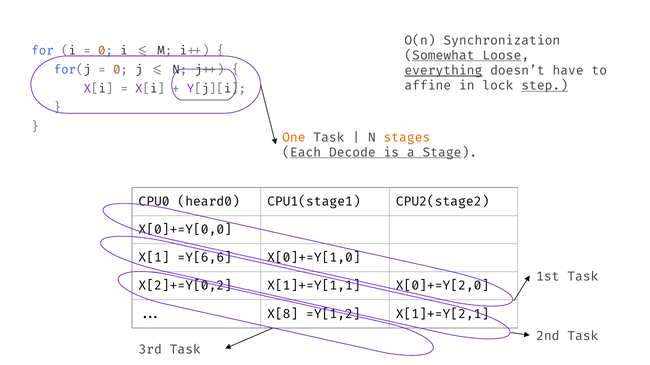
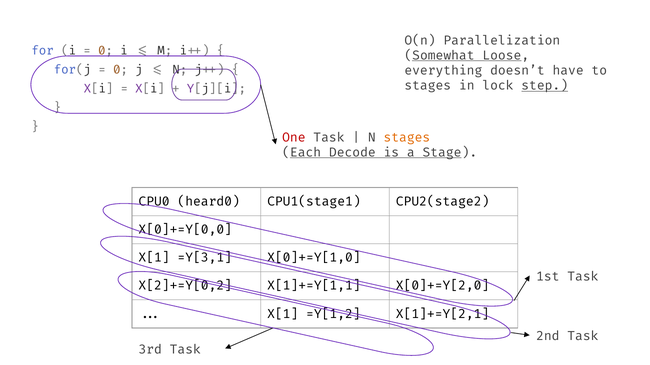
Synchronization: Synchronization -> Parallelization
everything underline: present -> none
affine at (428, 86): affine -> stages
One colour: orange -> red
X[1]+=Y[6,6: X[1]+=Y[6,6 -> X[1]+=Y[3,1
X[8]+=Y[1,2: X[8]+=Y[1,2 -> X[1]+=Y[1,2
